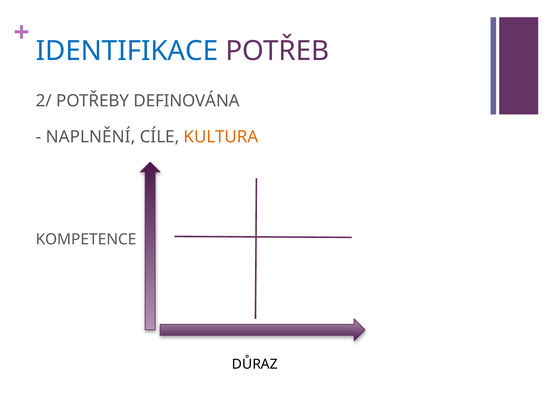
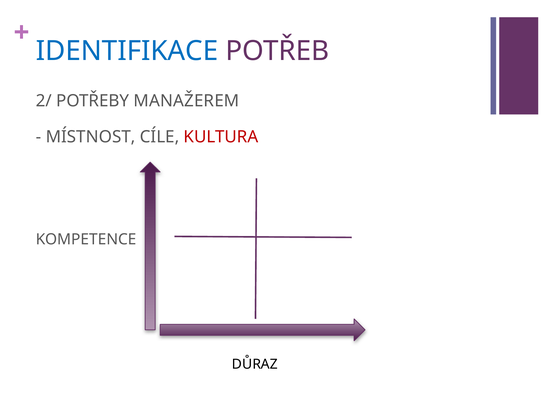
DEFINOVÁNA: DEFINOVÁNA -> MANAŽEREM
NAPLNĚNÍ: NAPLNĚNÍ -> MÍSTNOST
KULTURA colour: orange -> red
